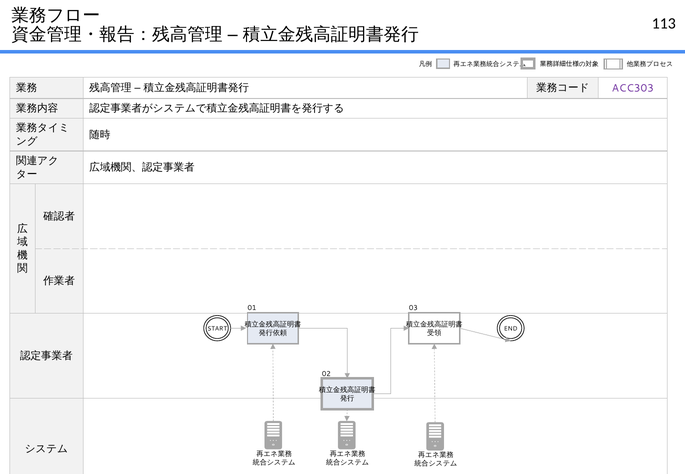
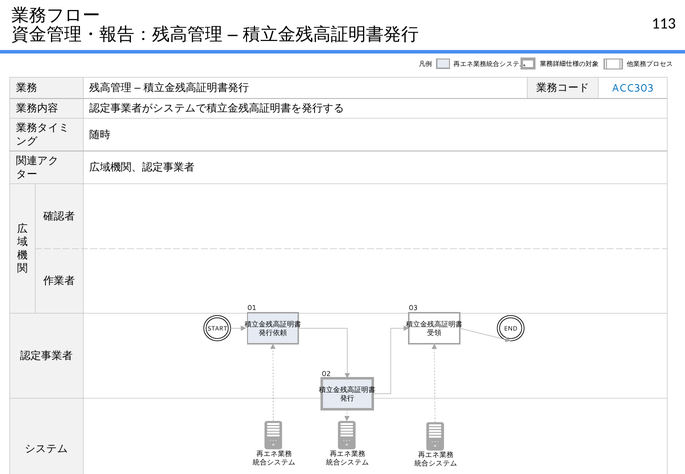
ACC303 colour: purple -> blue
